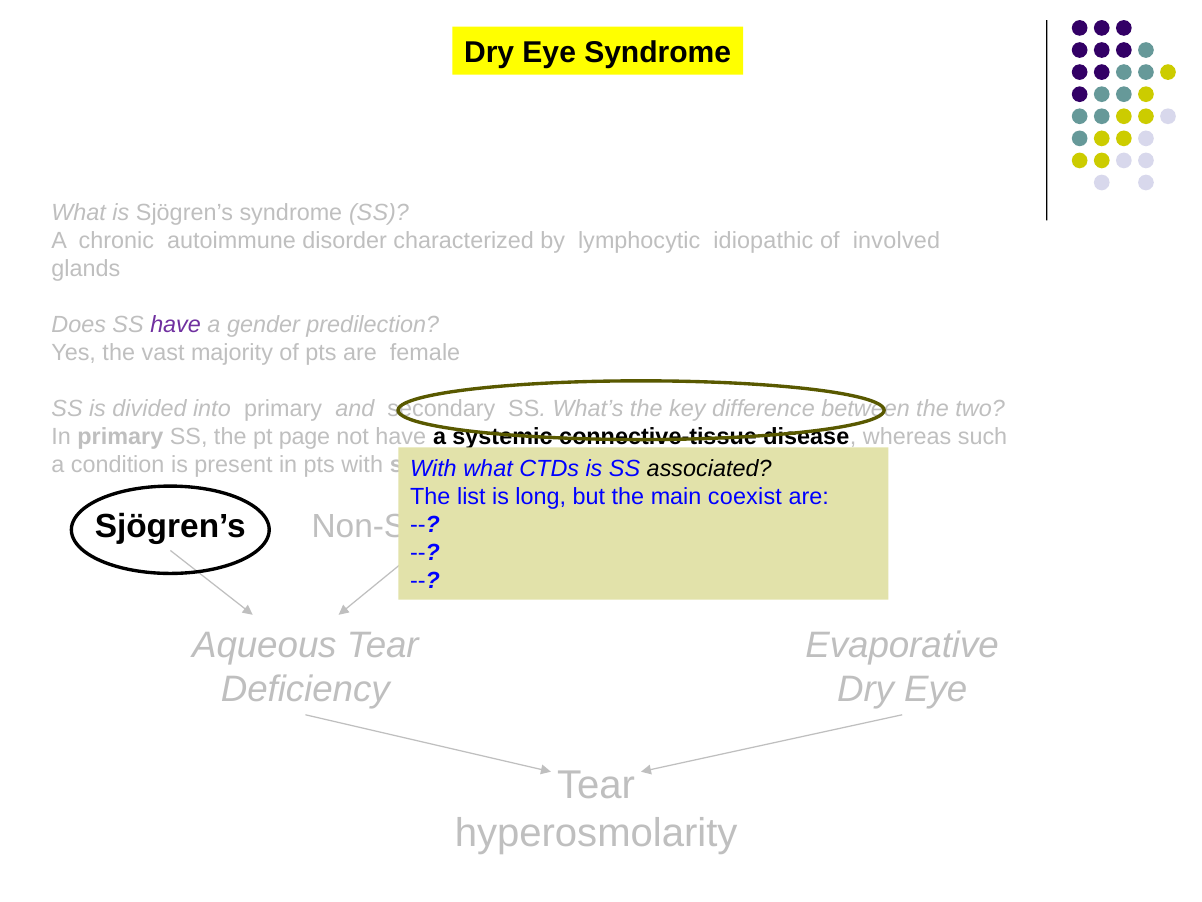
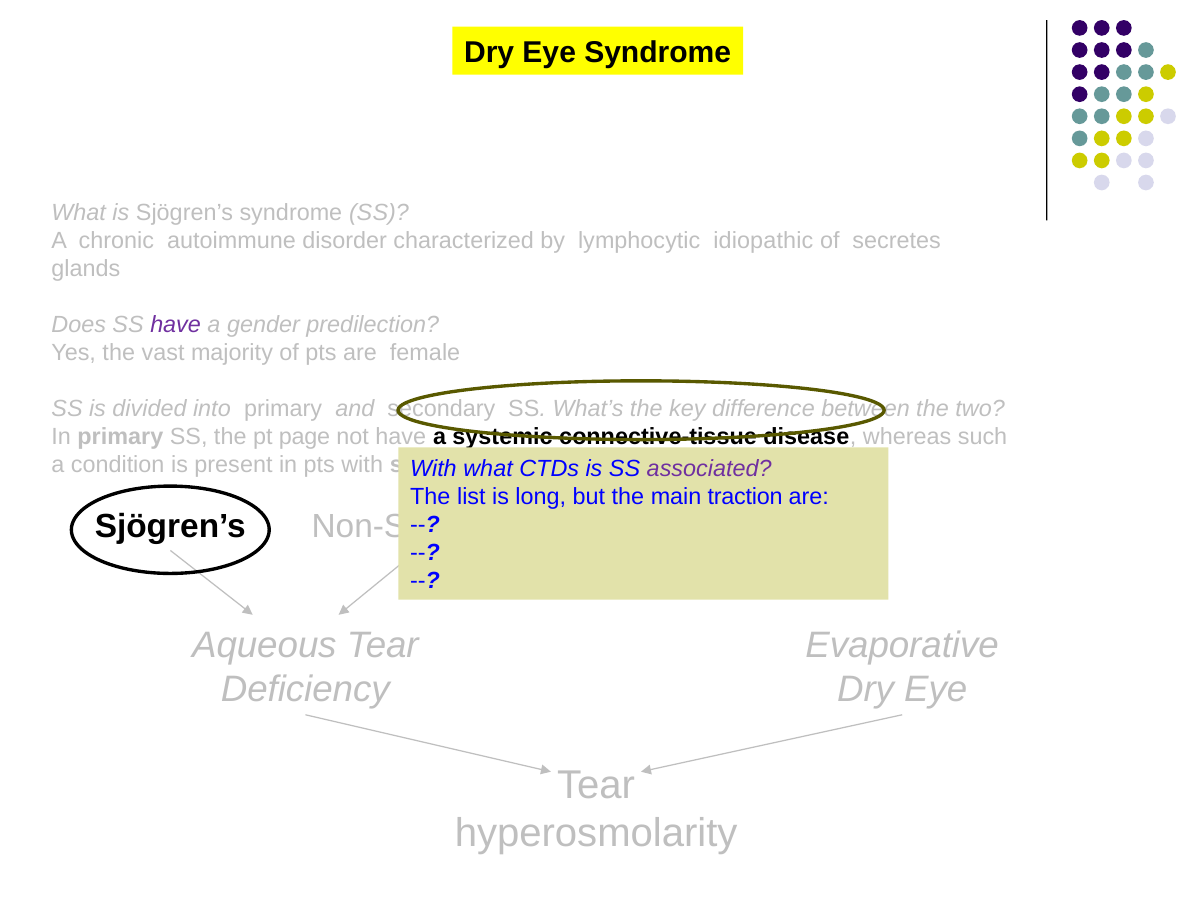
involved: involved -> secretes
associated colour: black -> purple
coexist: coexist -> traction
